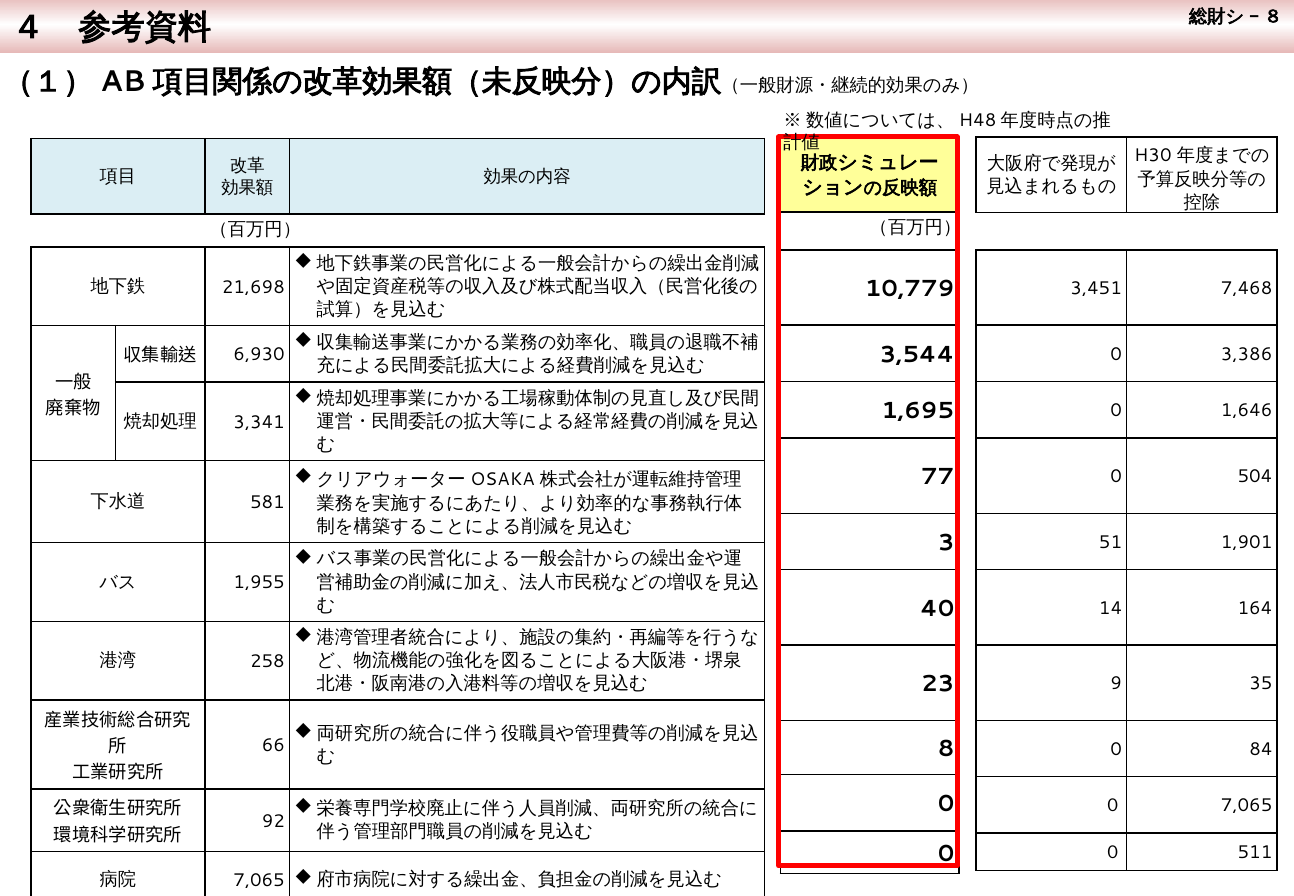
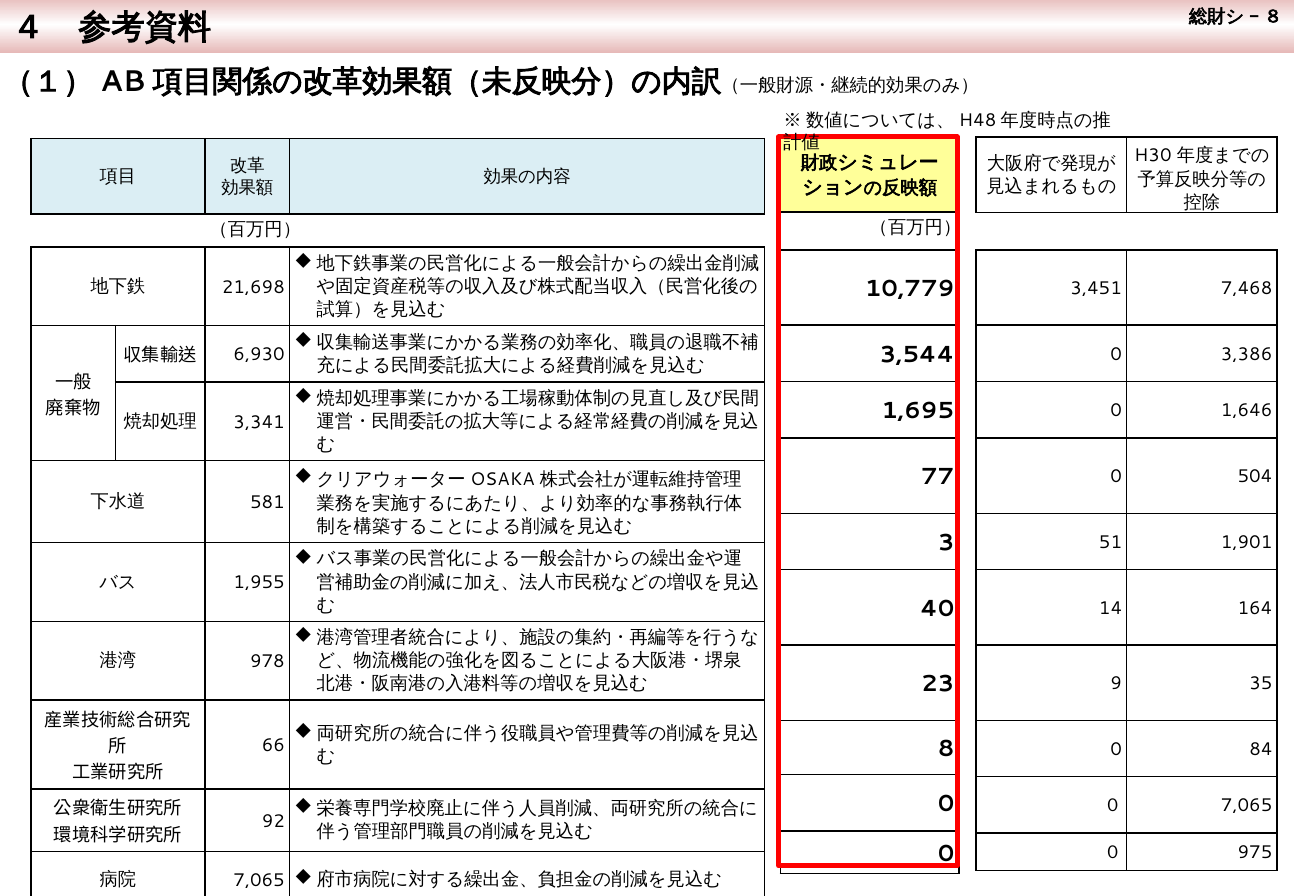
258: 258 -> 978
511: 511 -> 975
